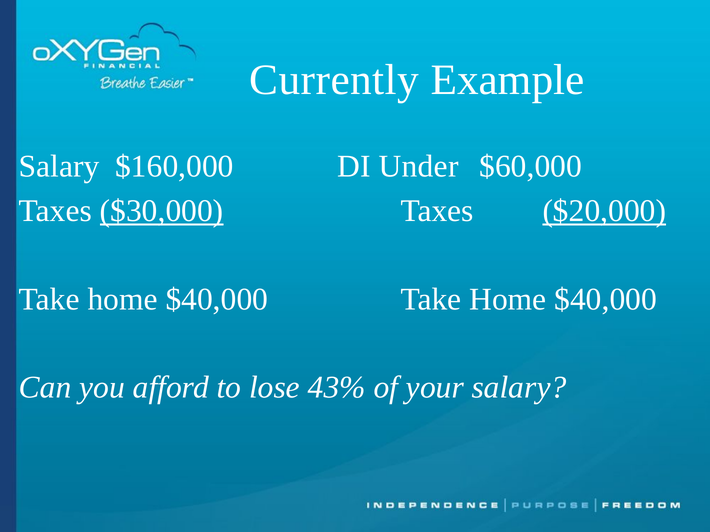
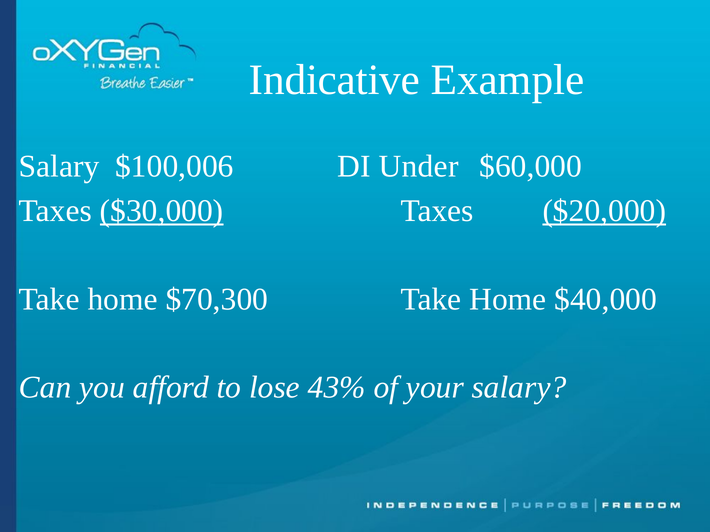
Currently: Currently -> Indicative
$160,000: $160,000 -> $100,006
$40,000 at (217, 299): $40,000 -> $70,300
